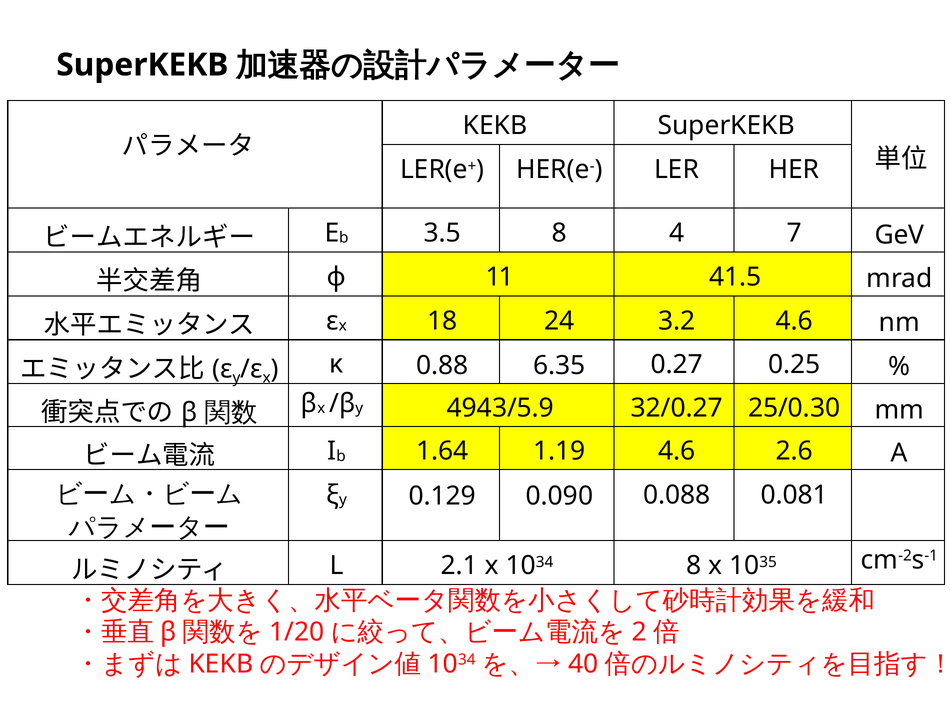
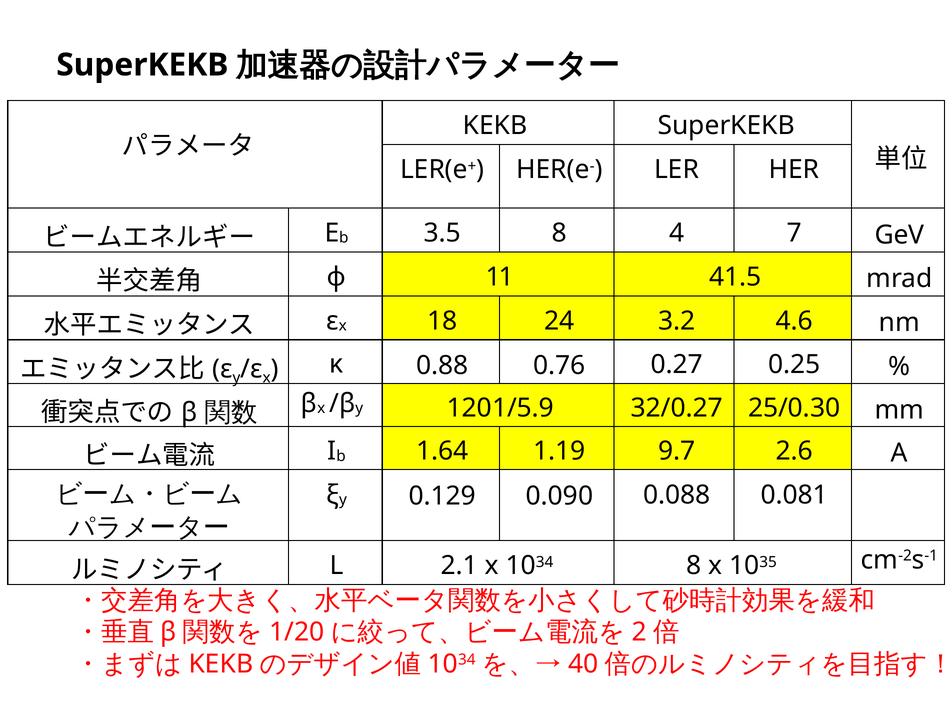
6.35: 6.35 -> 0.76
4943/5.9: 4943/5.9 -> 1201/5.9
1.19 4.6: 4.6 -> 9.7
